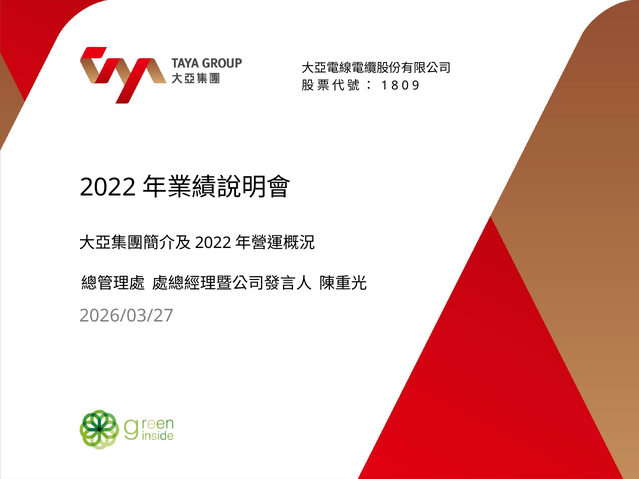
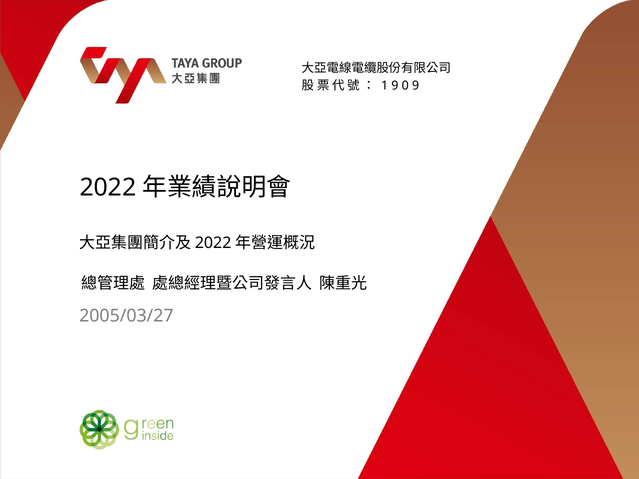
1 8: 8 -> 9
2026/03/27: 2026/03/27 -> 2005/03/27
